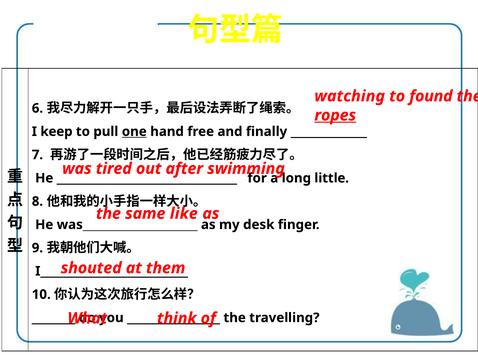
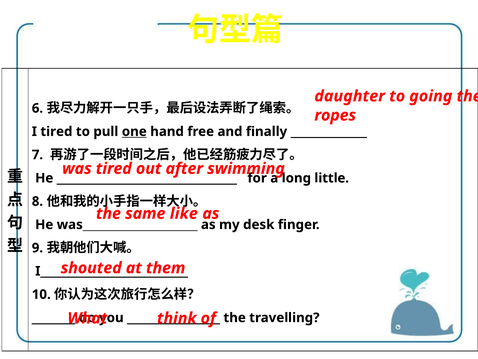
watching: watching -> daughter
found: found -> going
ropes underline: present -> none
I keep: keep -> tired
